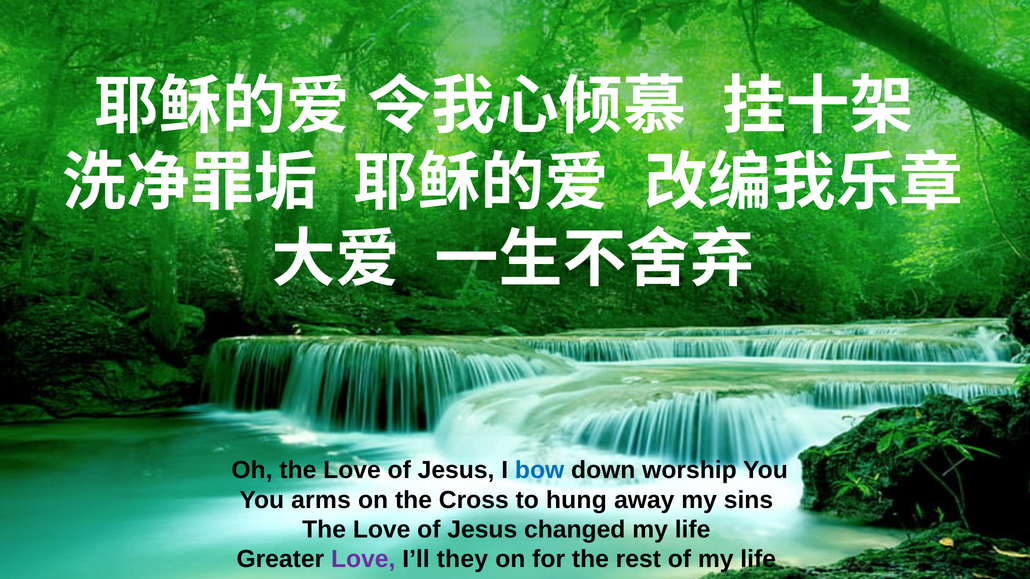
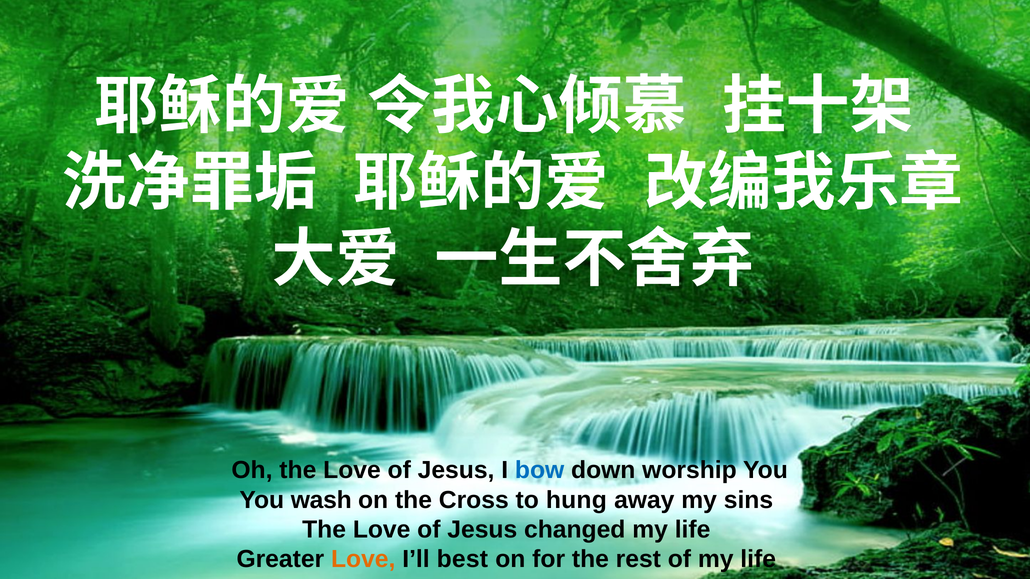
arms: arms -> wash
Love at (363, 559) colour: purple -> orange
they: they -> best
